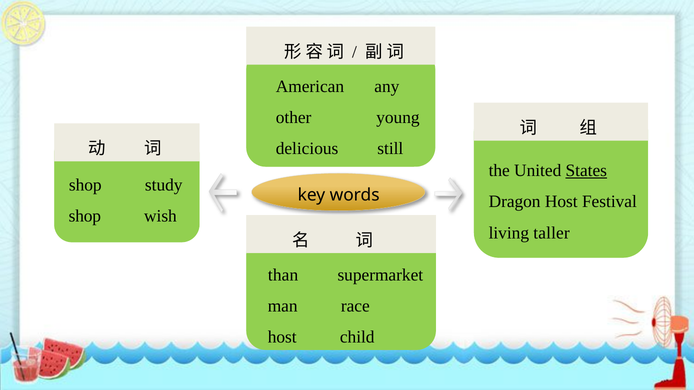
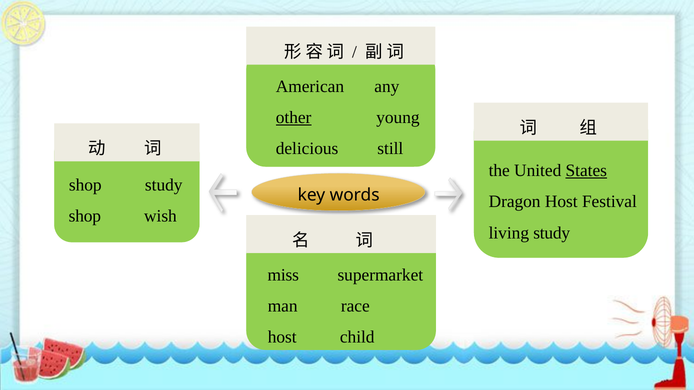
other underline: none -> present
living taller: taller -> study
than: than -> miss
